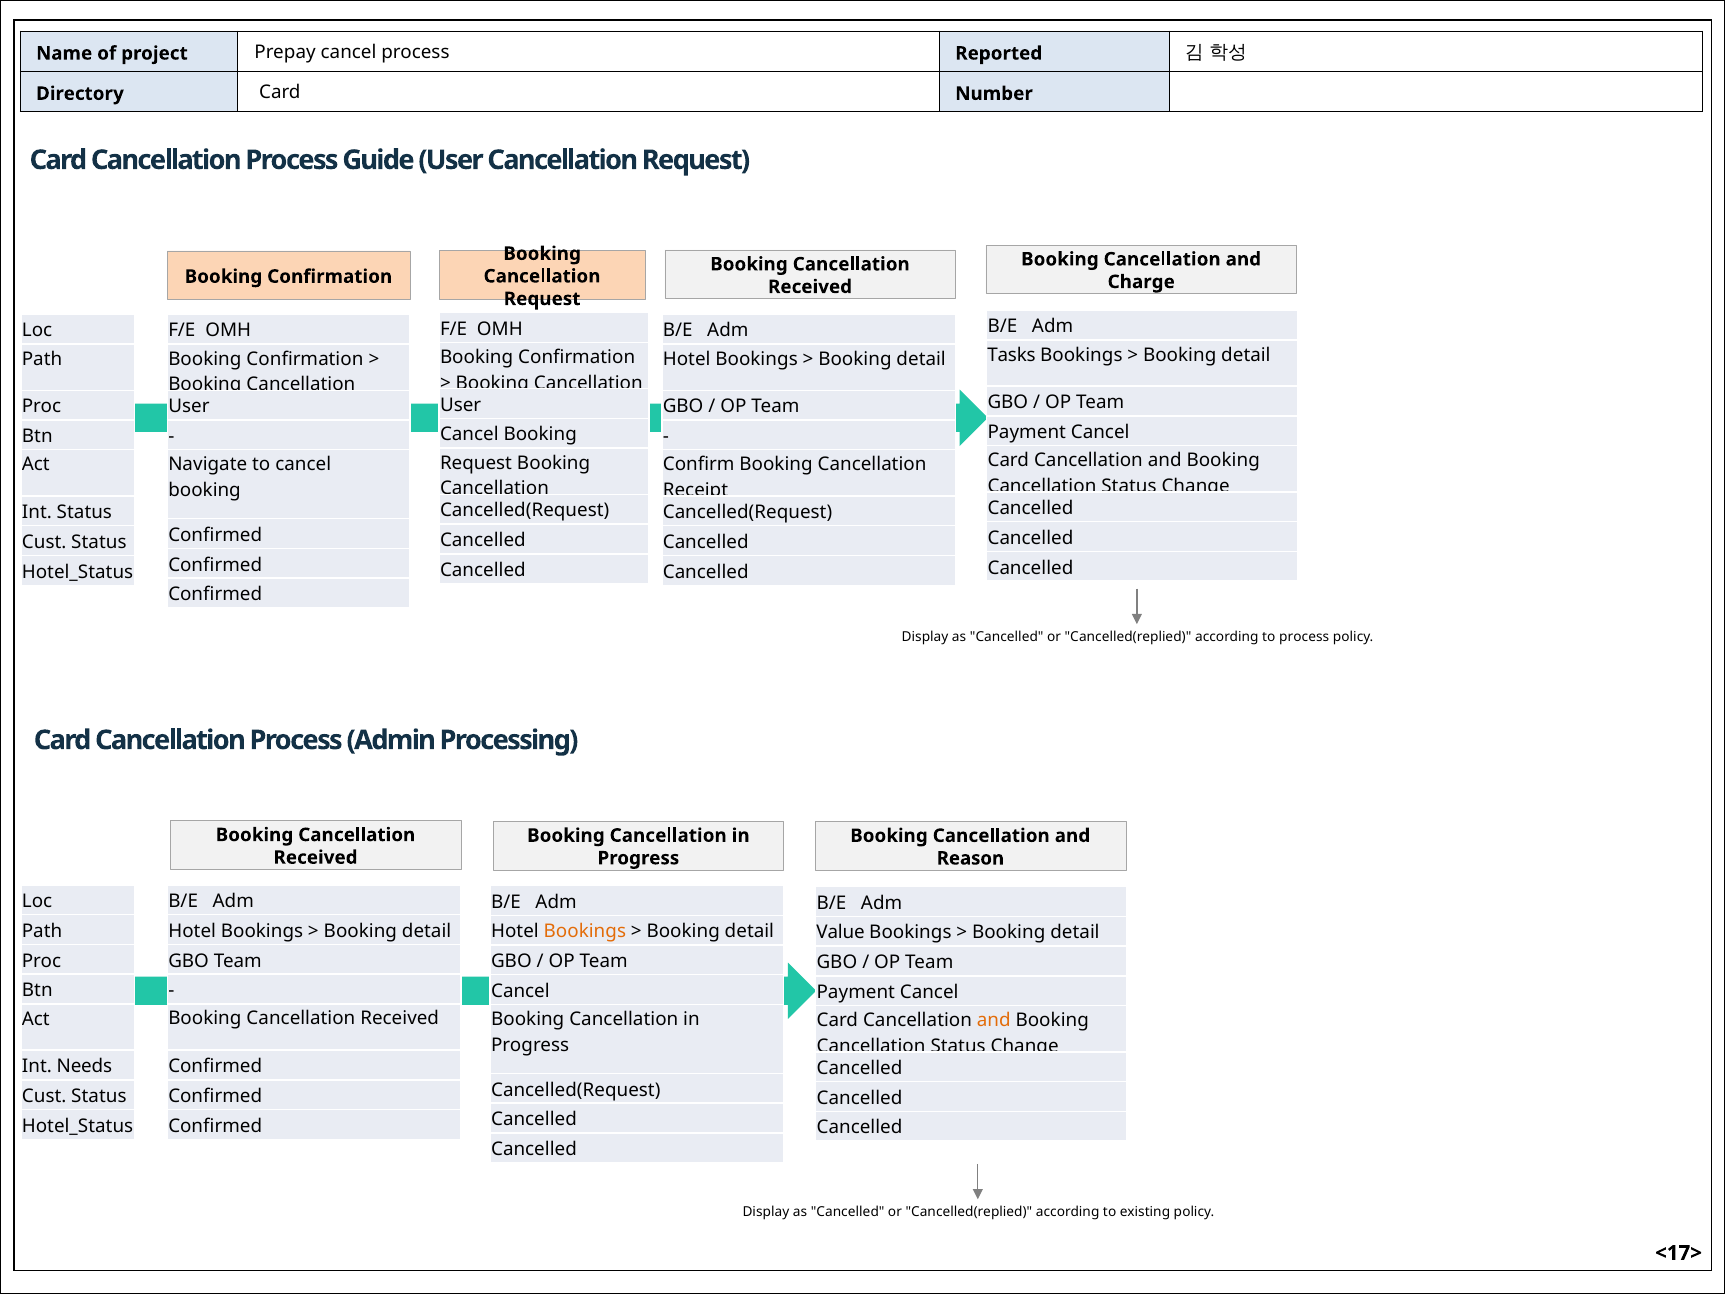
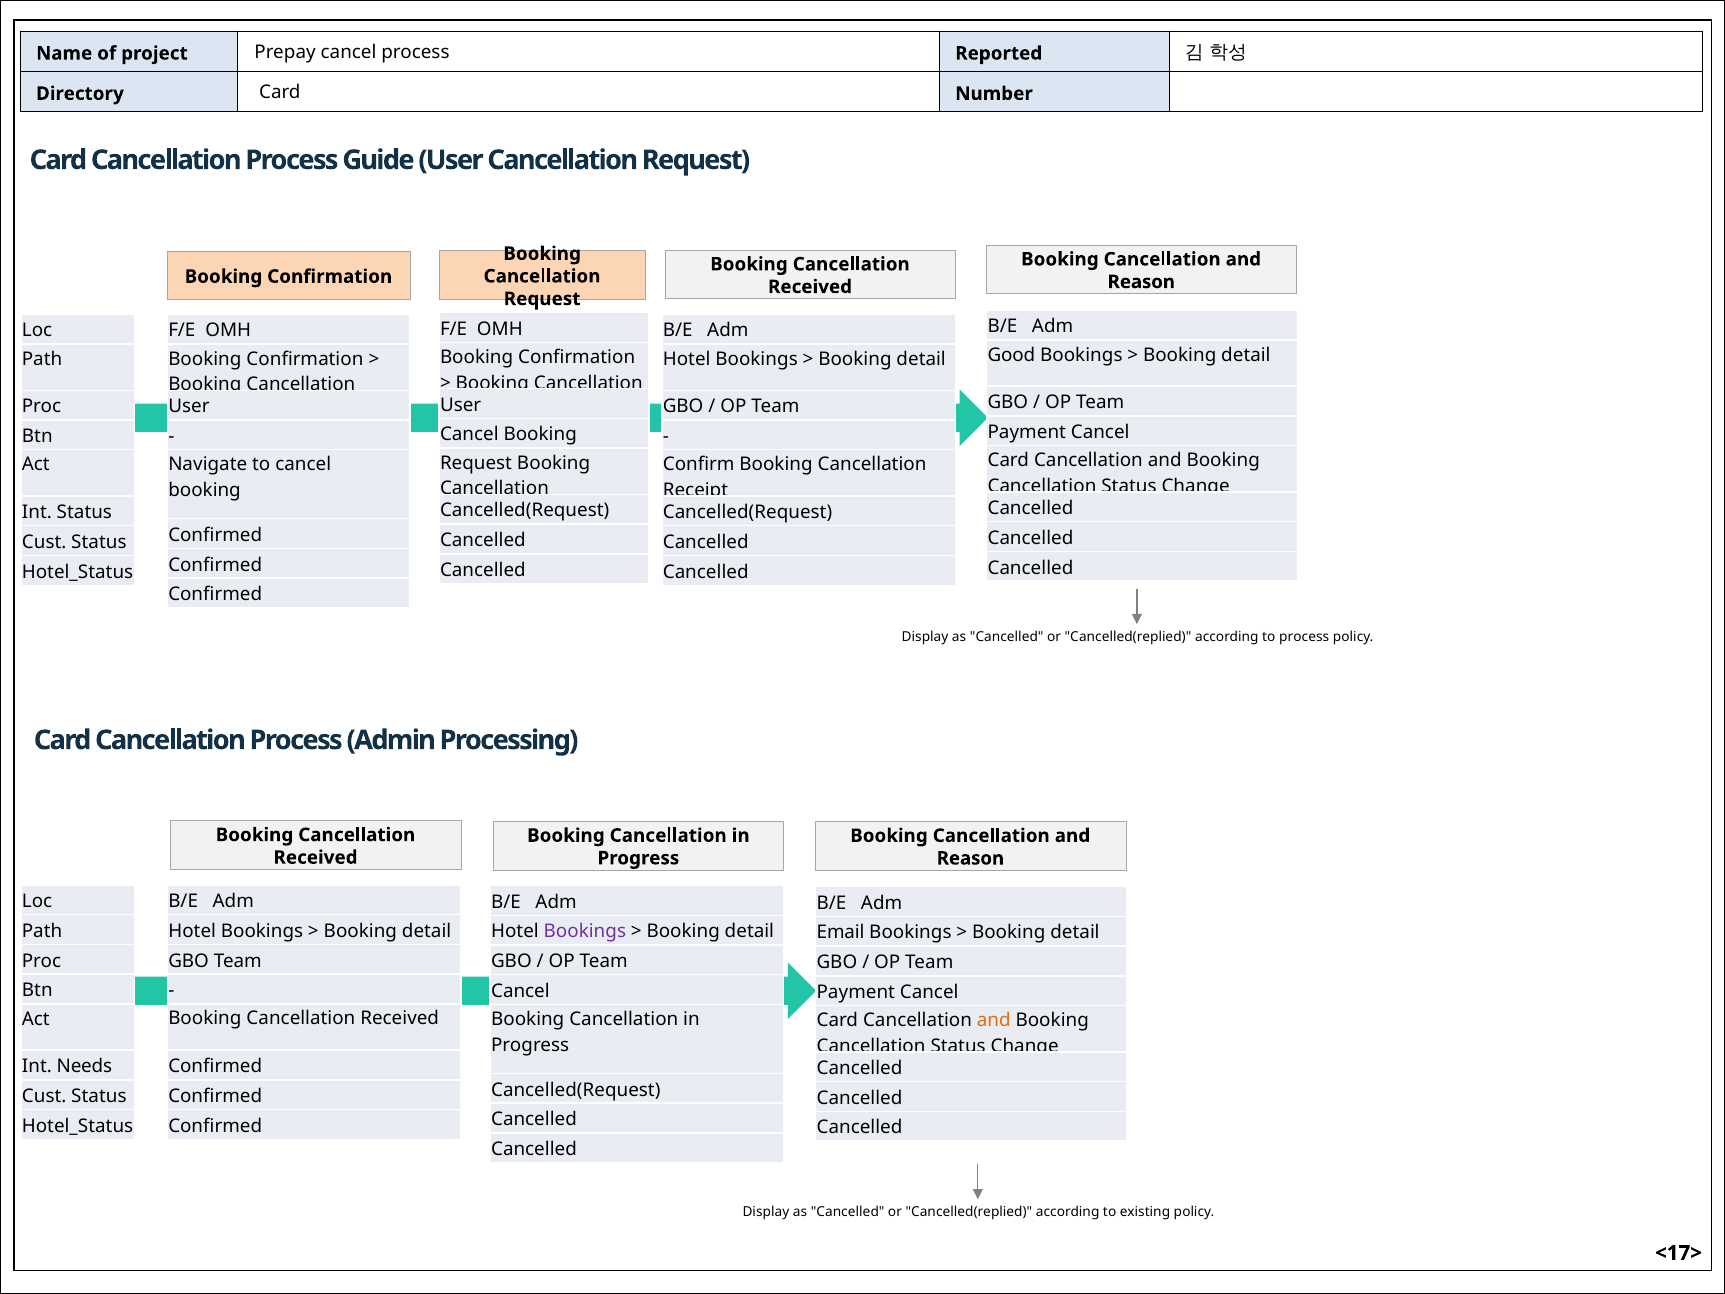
Charge at (1141, 282): Charge -> Reason
Tasks: Tasks -> Good
Bookings at (585, 932) colour: orange -> purple
Value: Value -> Email
